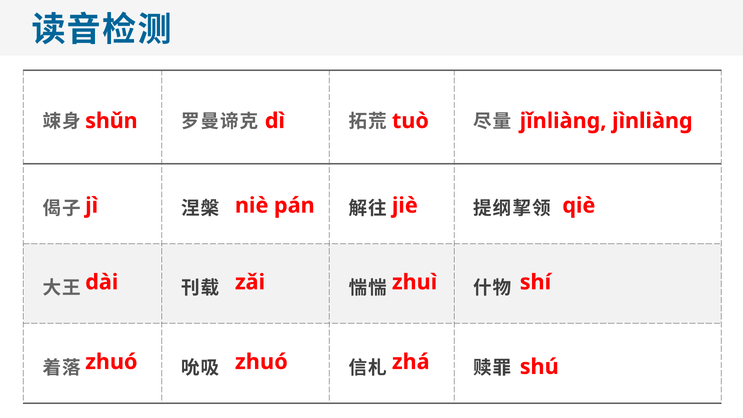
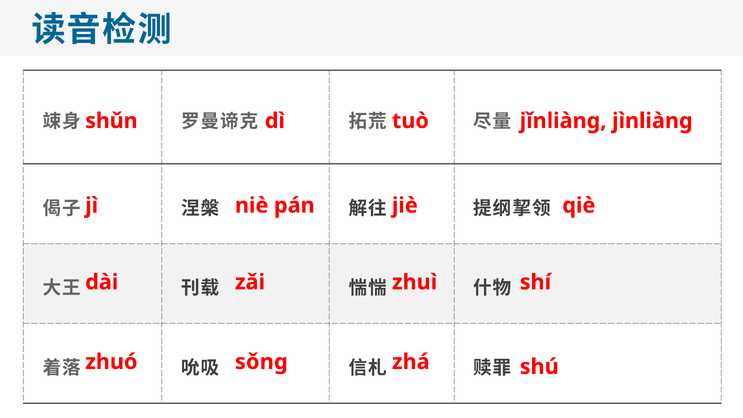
zhuó zhuó: zhuó -> sǒng
